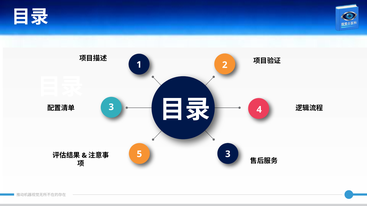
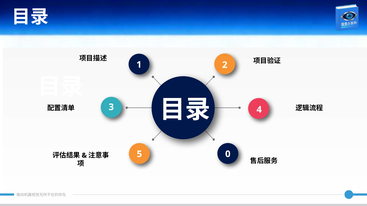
5 3: 3 -> 0
